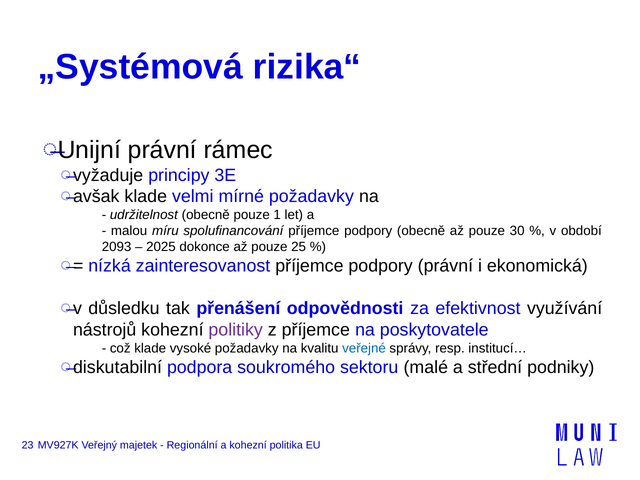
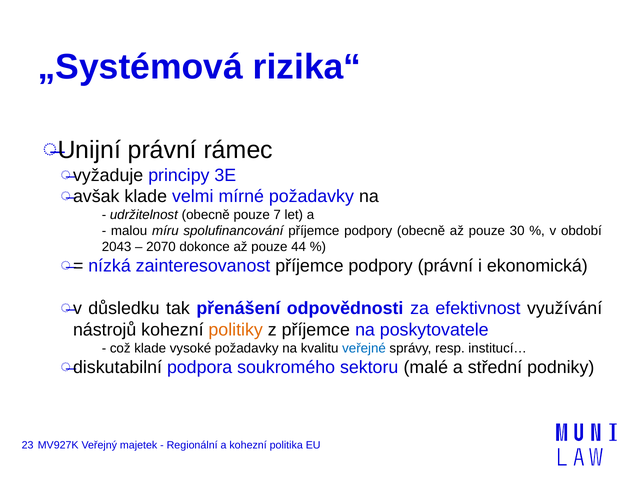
1: 1 -> 7
2093: 2093 -> 2043
2025: 2025 -> 2070
25: 25 -> 44
politiky colour: purple -> orange
